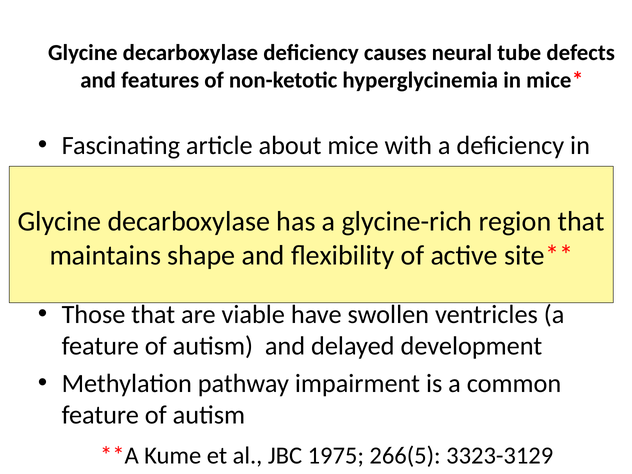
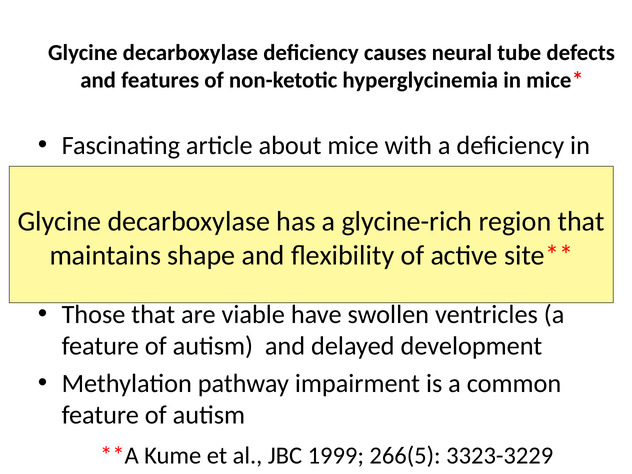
1975: 1975 -> 1999
3323-3129: 3323-3129 -> 3323-3229
